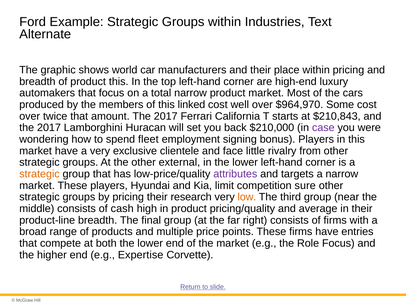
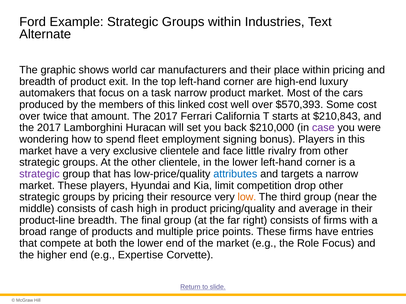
product this: this -> exit
total: total -> task
$964,970: $964,970 -> $570,393
other external: external -> clientele
strategic at (39, 174) colour: orange -> purple
attributes colour: purple -> blue
sure: sure -> drop
research: research -> resource
